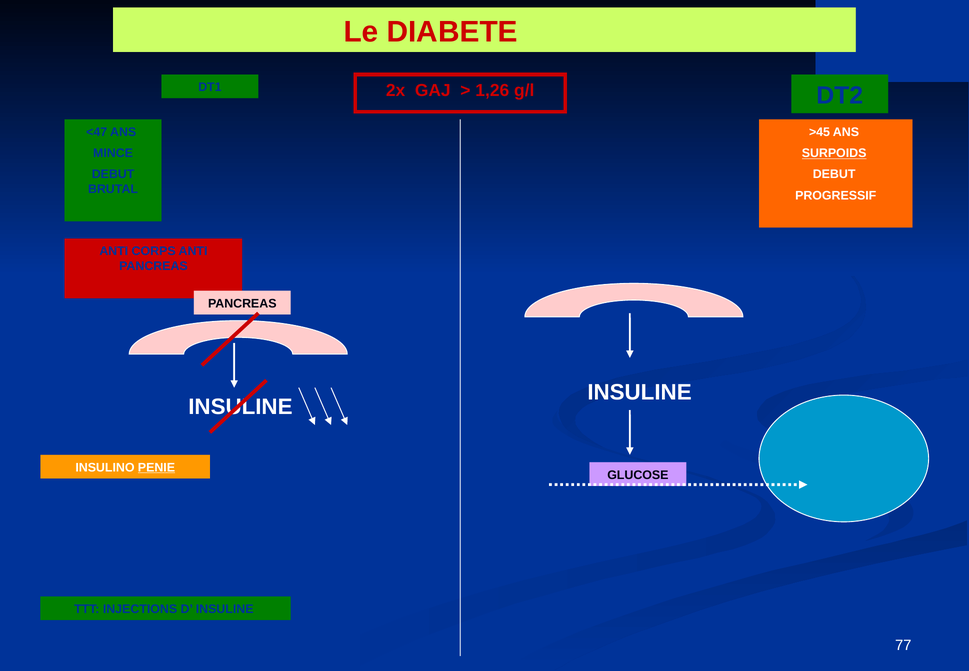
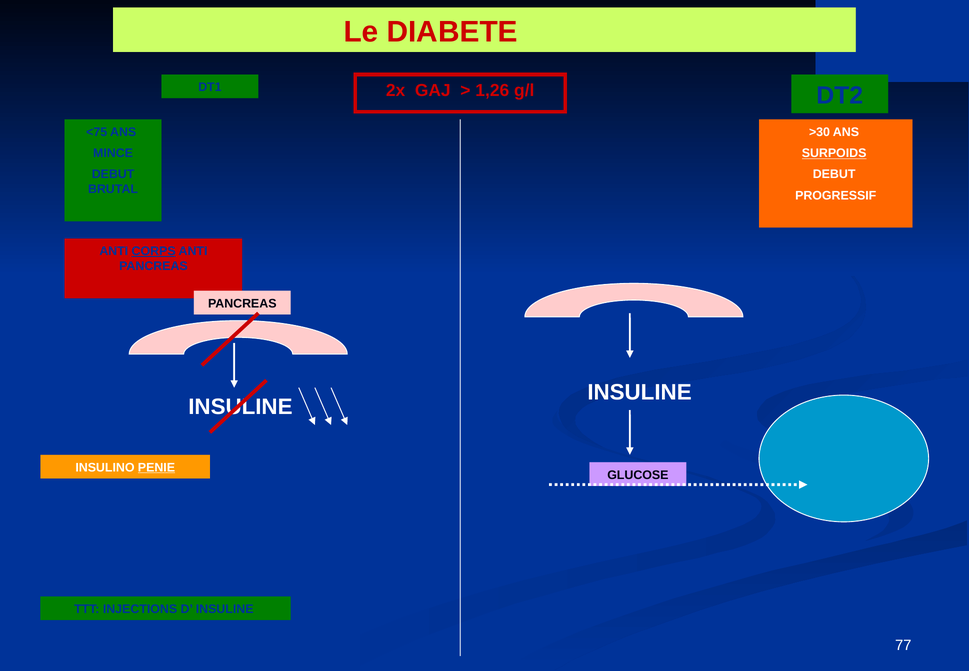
<47: <47 -> <75
>45: >45 -> >30
CORPS underline: none -> present
